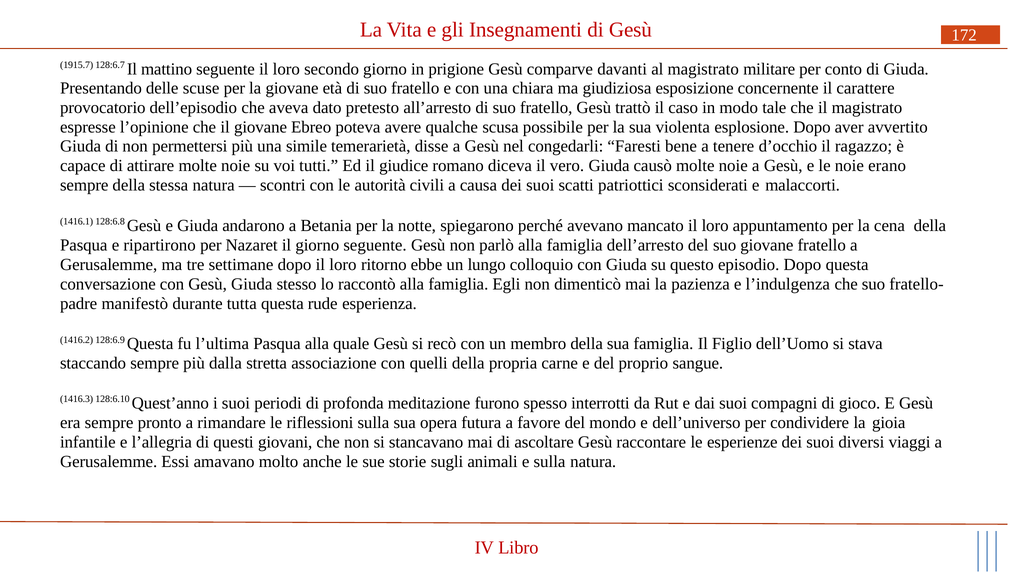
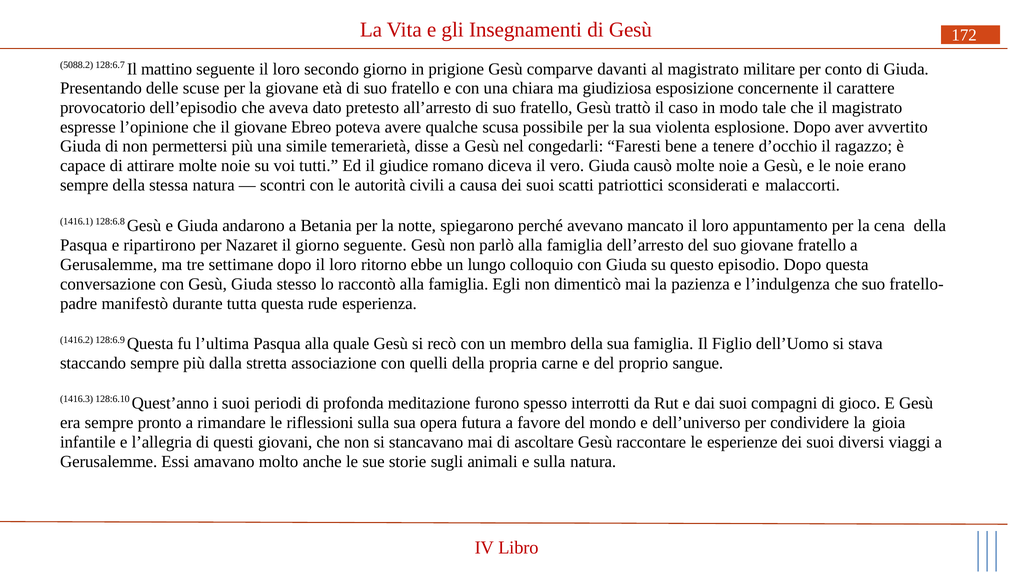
1915.7: 1915.7 -> 5088.2
